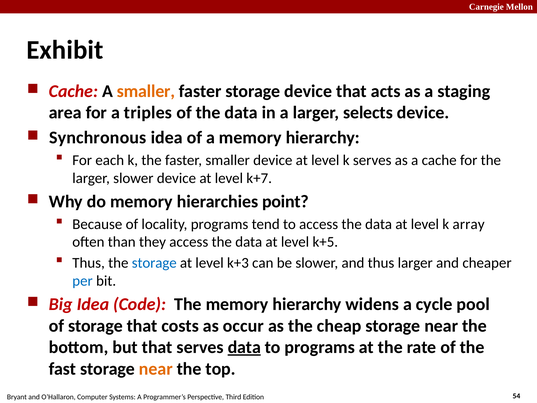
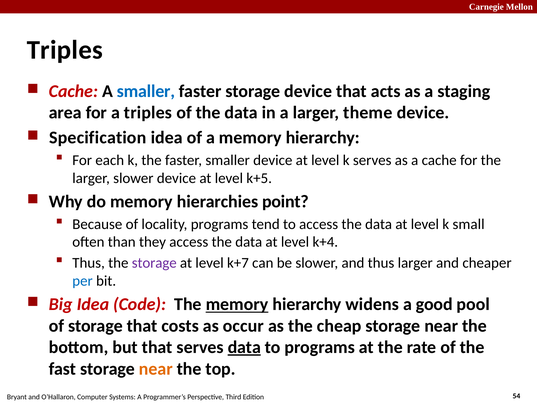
Exhibit at (65, 50): Exhibit -> Triples
smaller at (146, 91) colour: orange -> blue
selects: selects -> theme
Synchronous: Synchronous -> Specification
k+7: k+7 -> k+5
array: array -> small
k+5: k+5 -> k+4
storage at (154, 263) colour: blue -> purple
k+3: k+3 -> k+7
memory at (237, 304) underline: none -> present
cycle: cycle -> good
